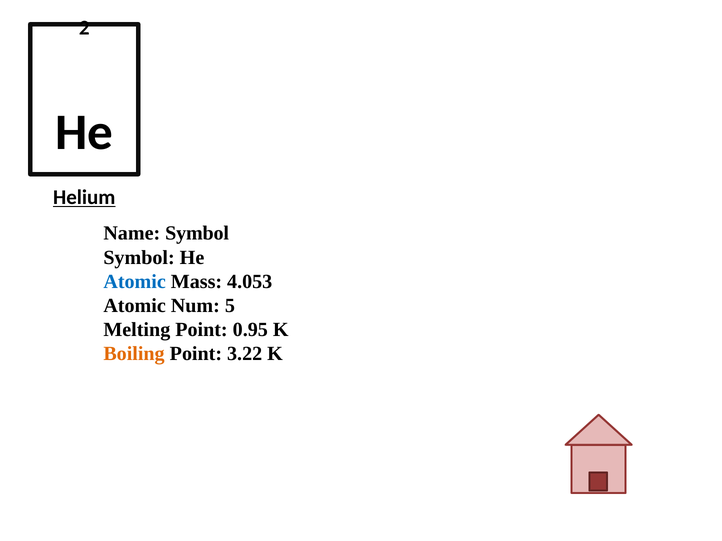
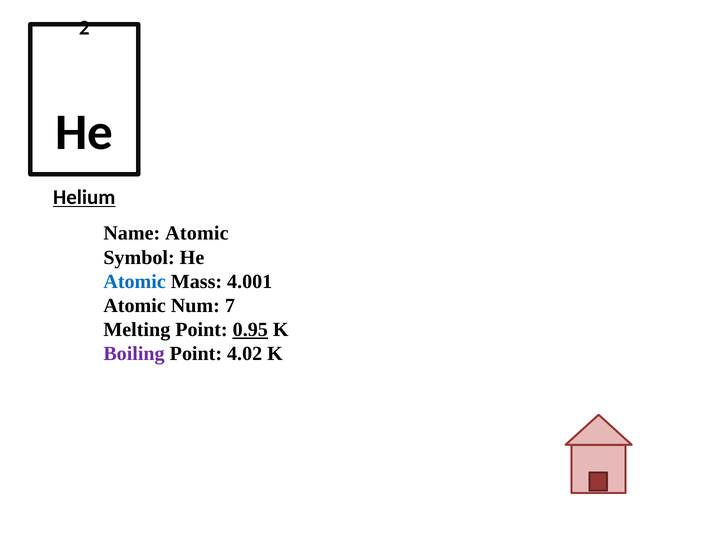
Name Symbol: Symbol -> Atomic
4.053: 4.053 -> 4.001
5: 5 -> 7
0.95 underline: none -> present
Boiling colour: orange -> purple
3.22: 3.22 -> 4.02
